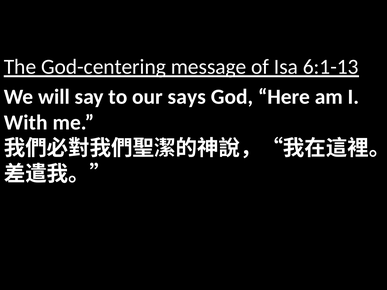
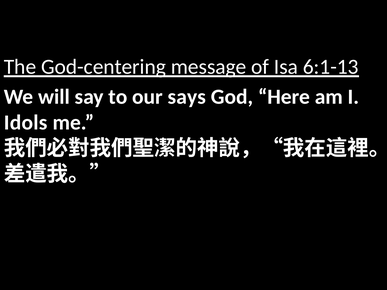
With: With -> Idols
